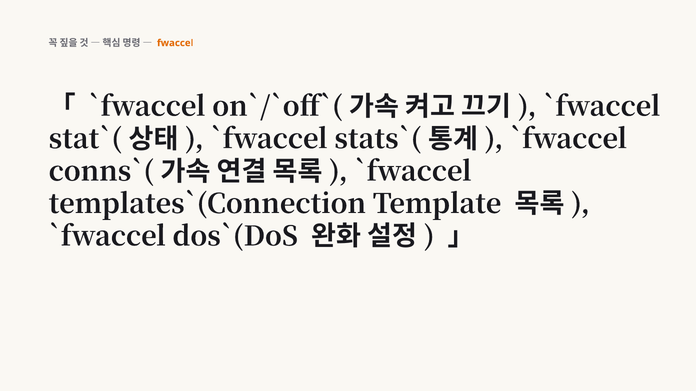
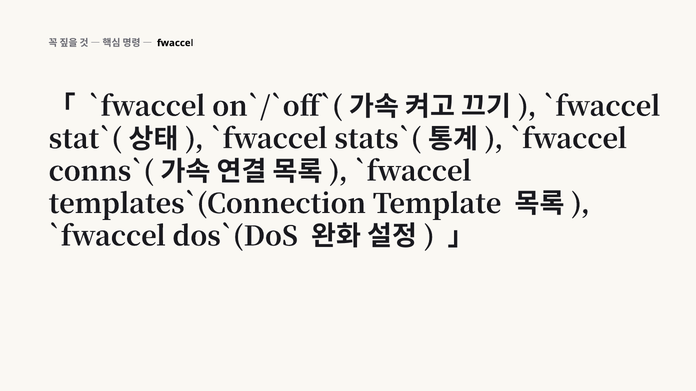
fwaccel colour: orange -> black
